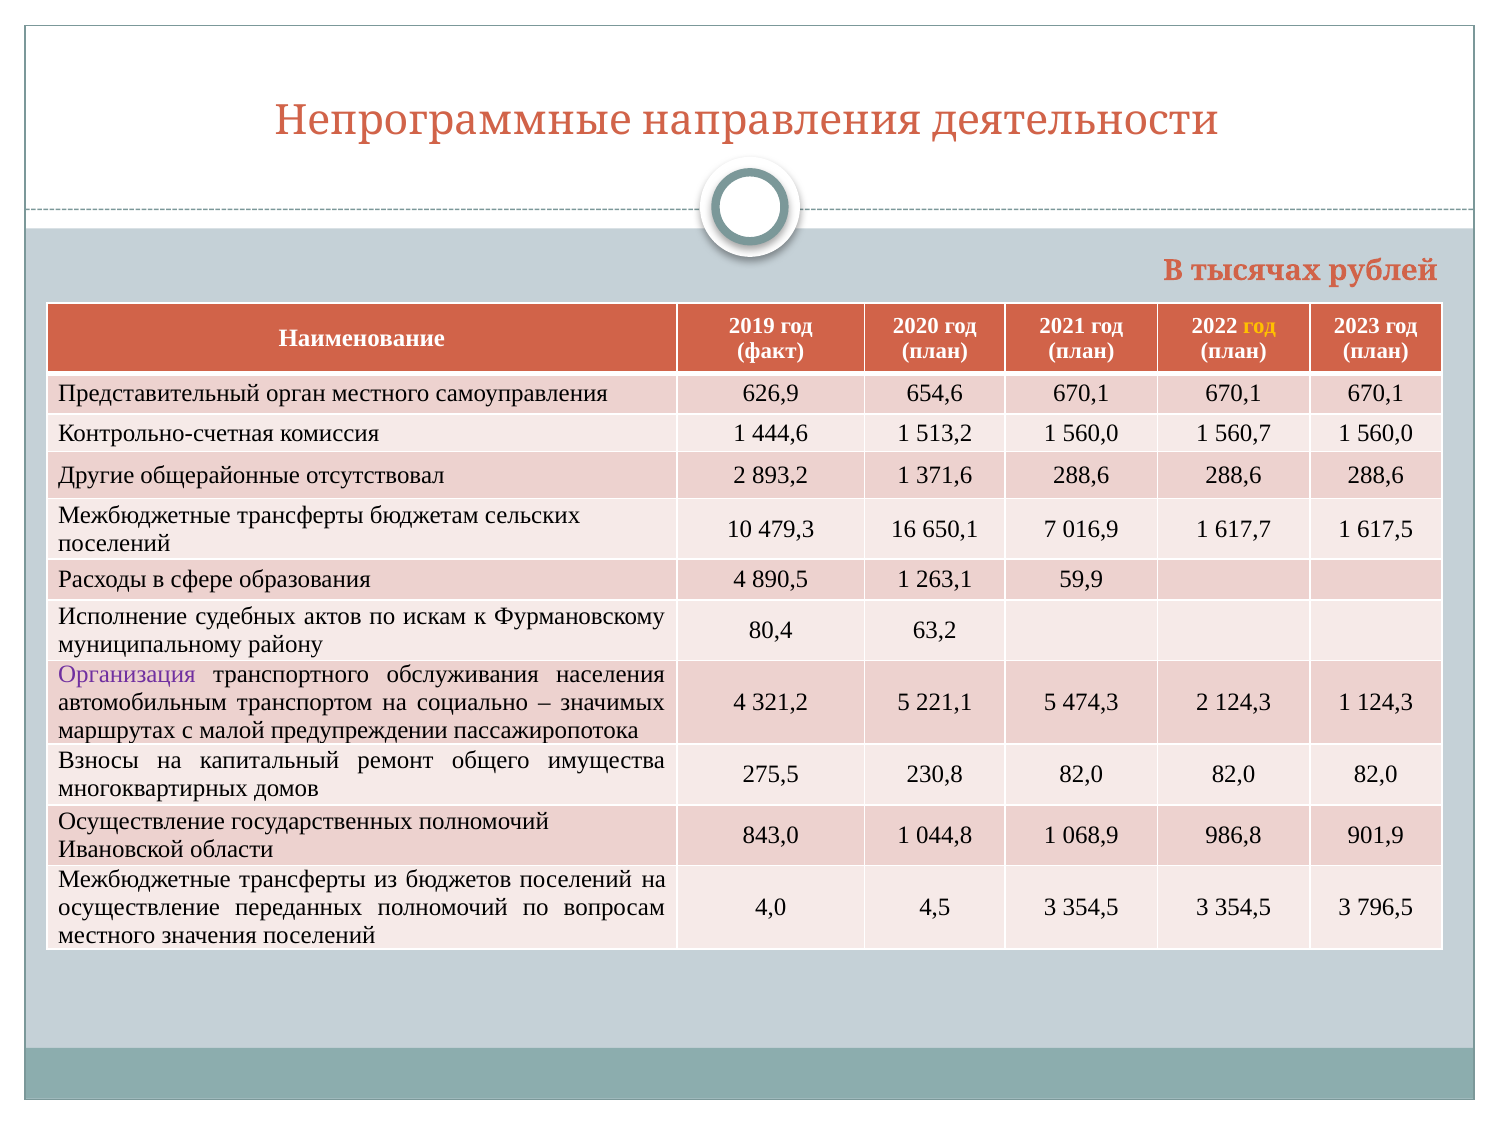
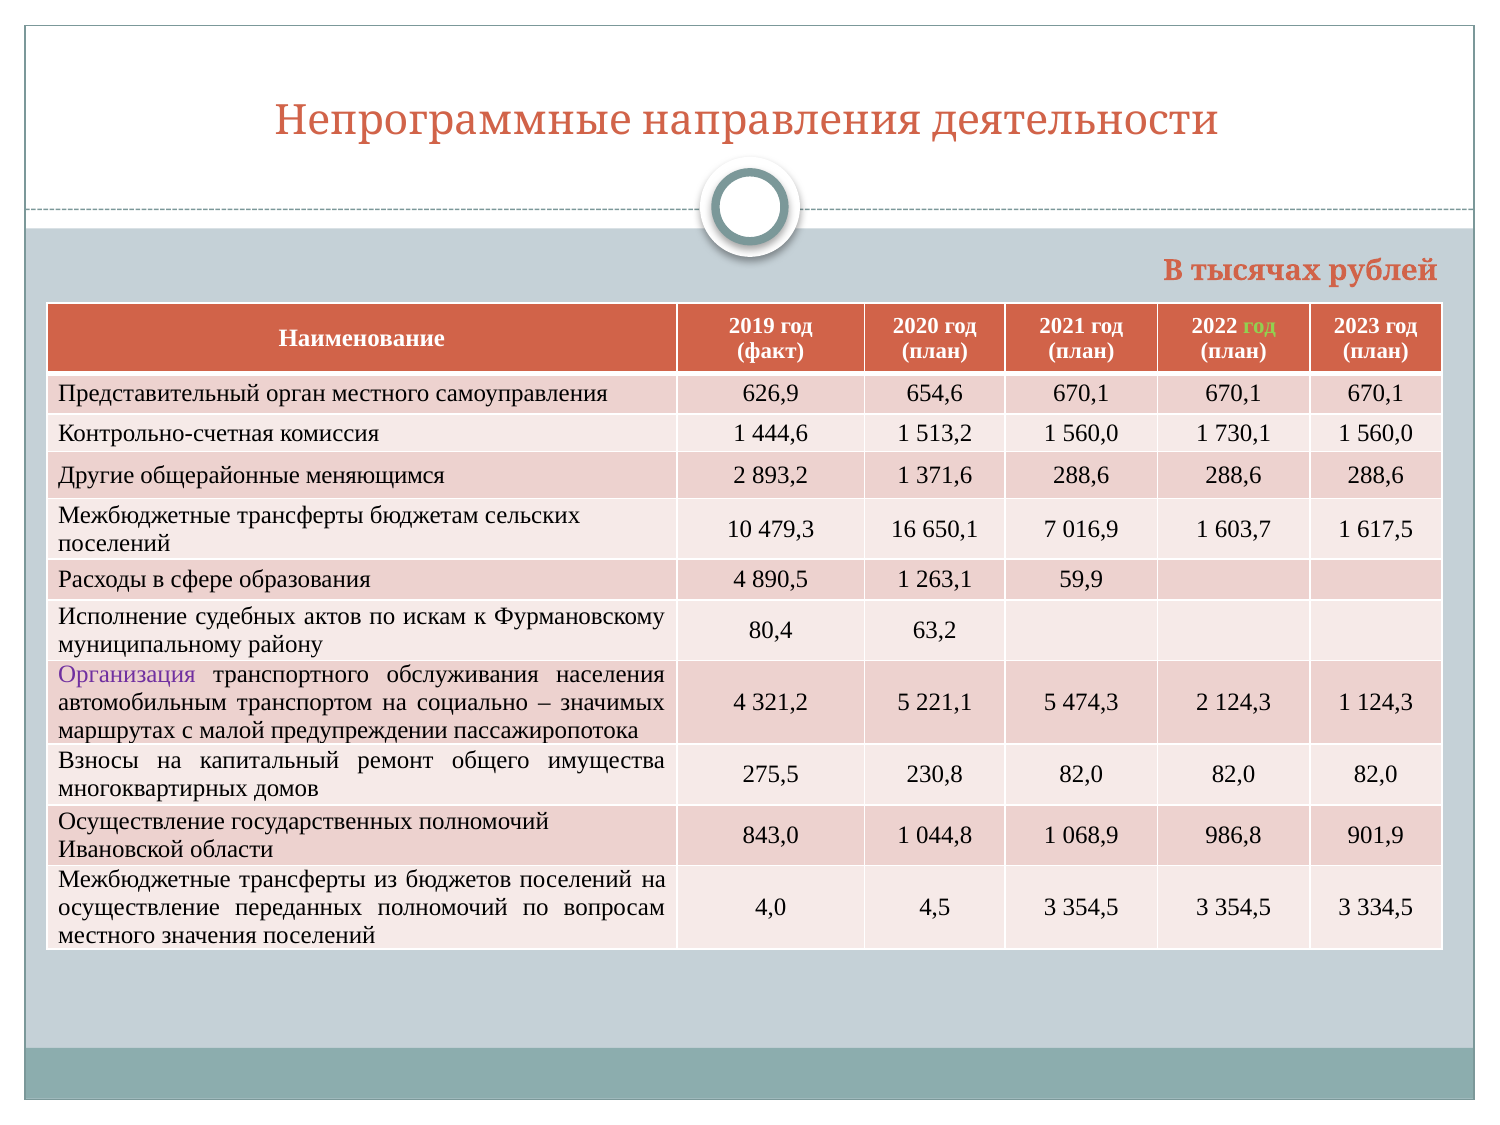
год at (1260, 326) colour: yellow -> light green
560,7: 560,7 -> 730,1
отсутствовал: отсутствовал -> меняющимся
617,7: 617,7 -> 603,7
796,5: 796,5 -> 334,5
